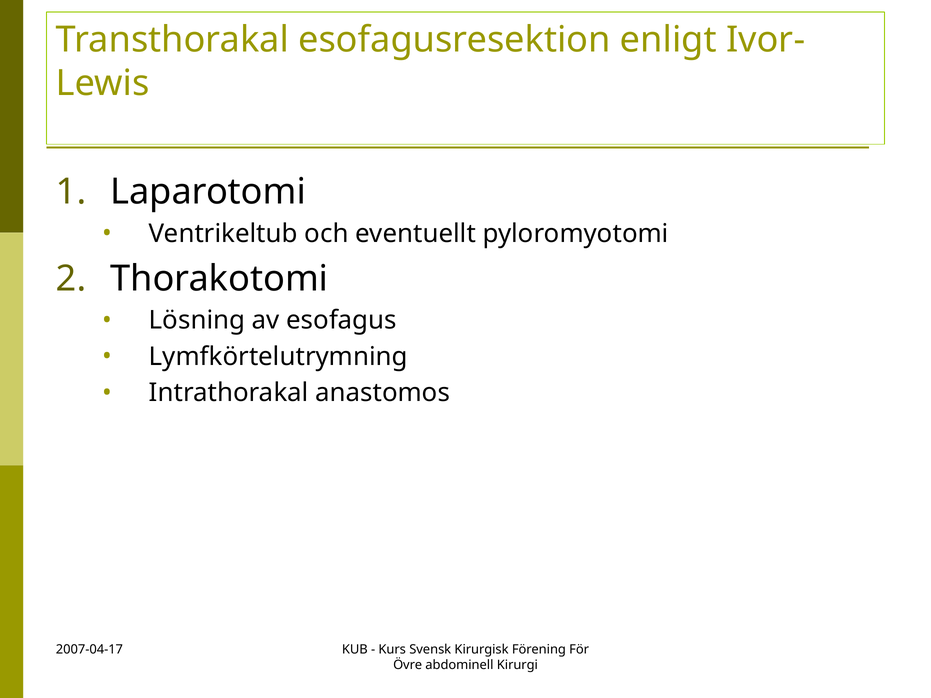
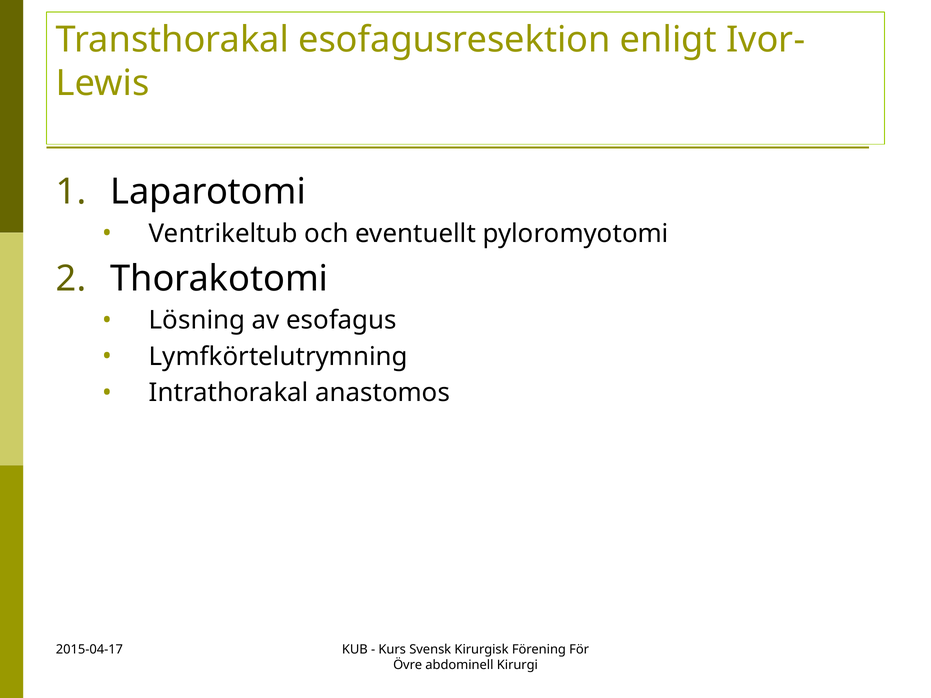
2007-04-17: 2007-04-17 -> 2015-04-17
